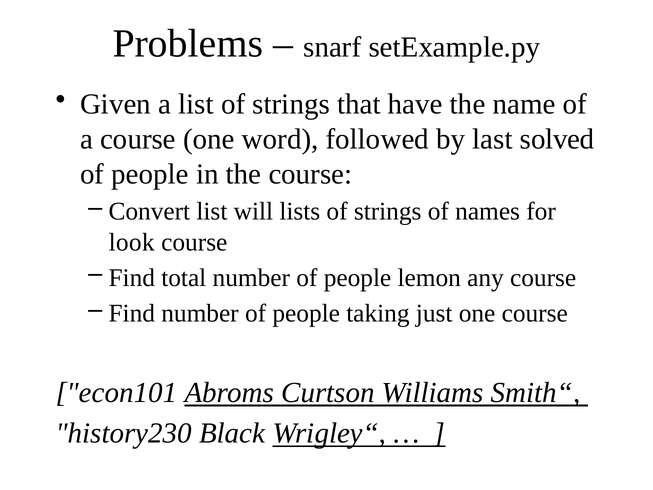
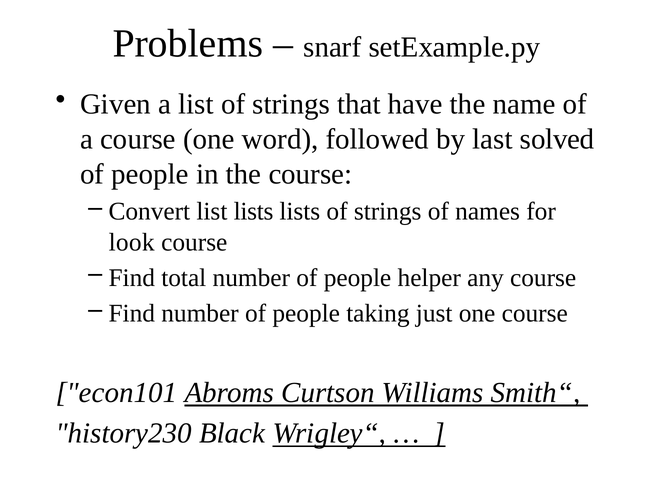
list will: will -> lists
lemon: lemon -> helper
